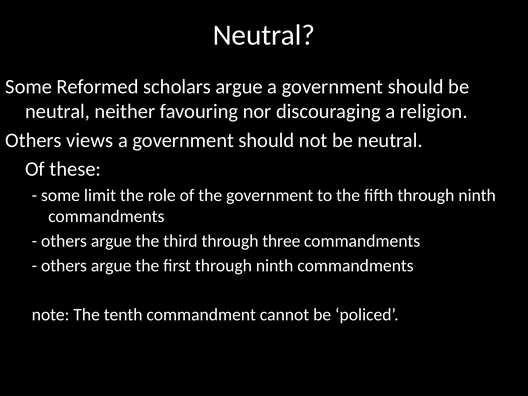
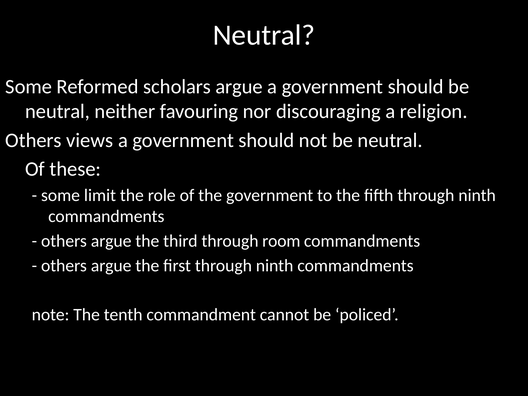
three: three -> room
